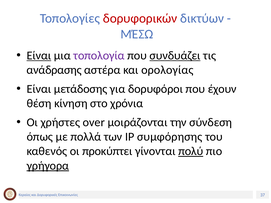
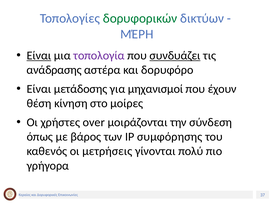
δορυφορικών colour: red -> green
ΜΈΣΩ: ΜΈΣΩ -> ΜΈΡΗ
ορολογίας: ορολογίας -> δορυφόρο
δορυφόροι: δορυφόροι -> μηχανισμοί
χρόνια: χρόνια -> μοίρες
πολλά: πολλά -> βάρος
προκύπτει: προκύπτει -> μετρήσεις
πολύ underline: present -> none
γρήγορα underline: present -> none
